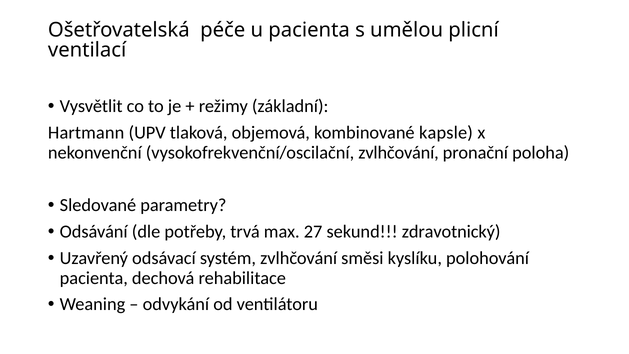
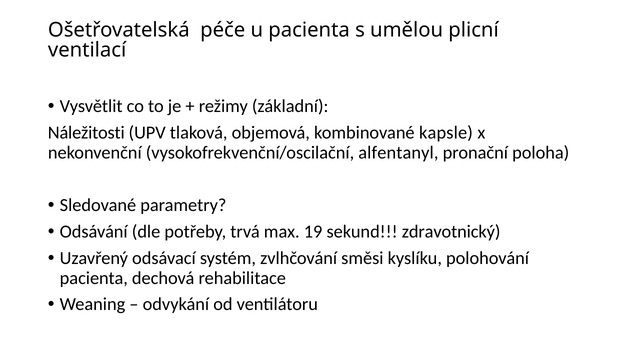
Hartmann: Hartmann -> Náležitosti
vysokofrekvenční/oscilační zvlhčování: zvlhčování -> alfentanyl
27: 27 -> 19
